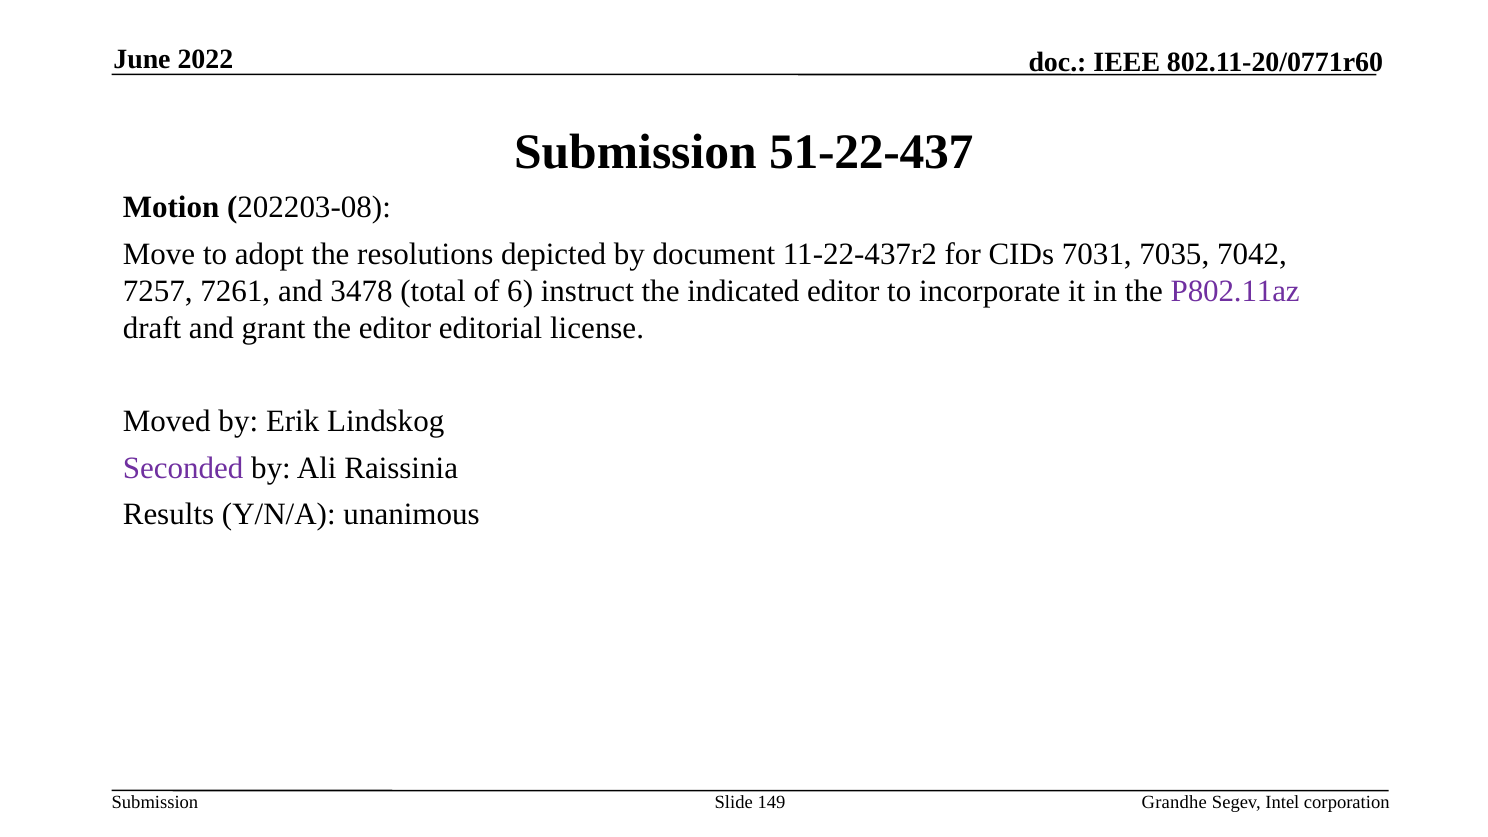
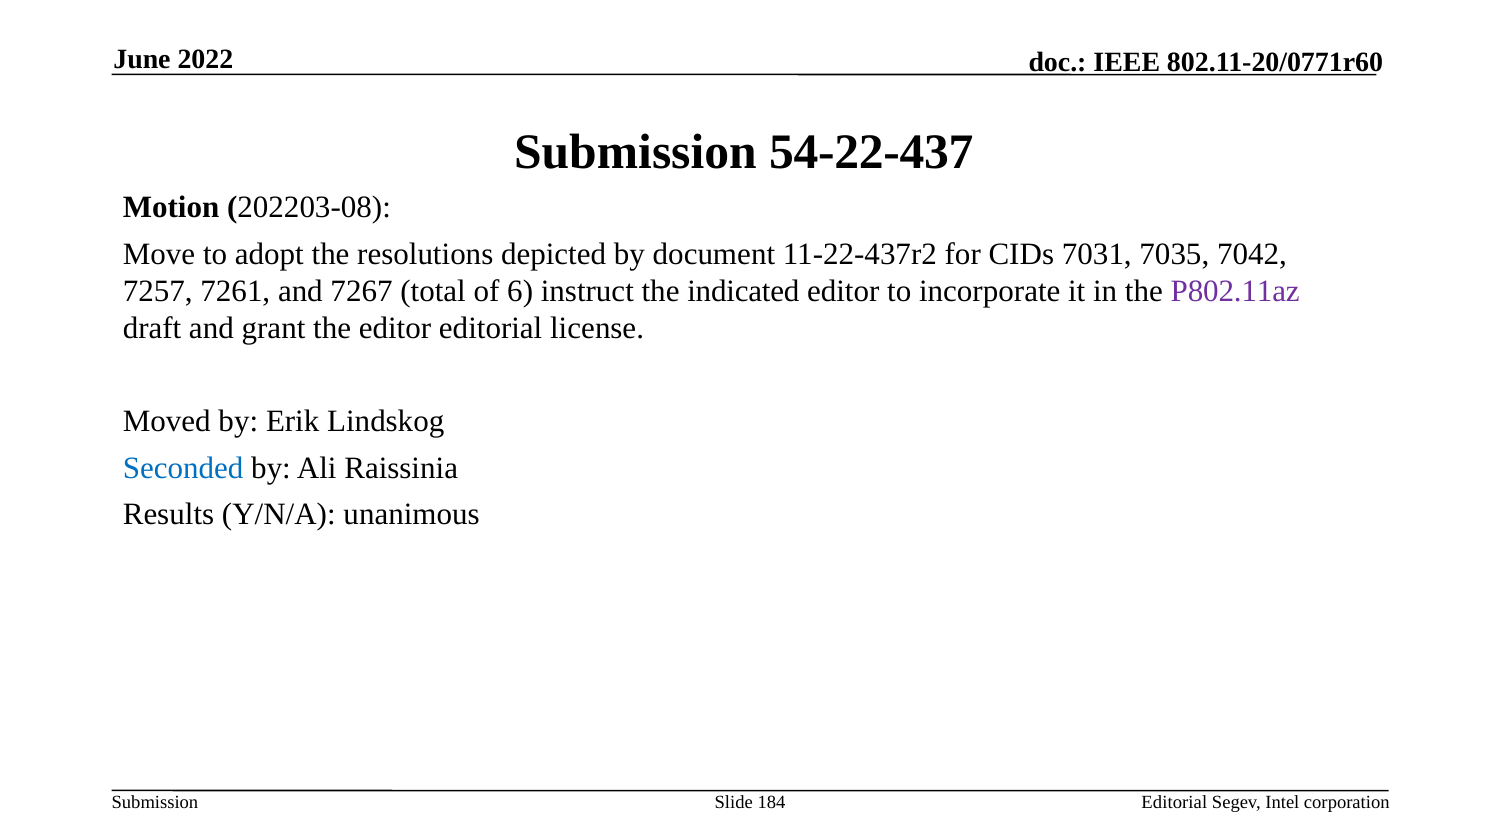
51-22-437: 51-22-437 -> 54-22-437
3478: 3478 -> 7267
Seconded colour: purple -> blue
149: 149 -> 184
Grandhe at (1174, 803): Grandhe -> Editorial
